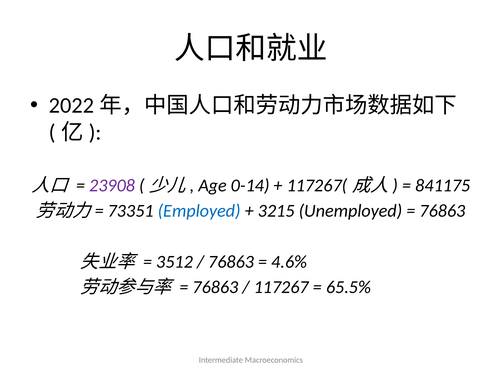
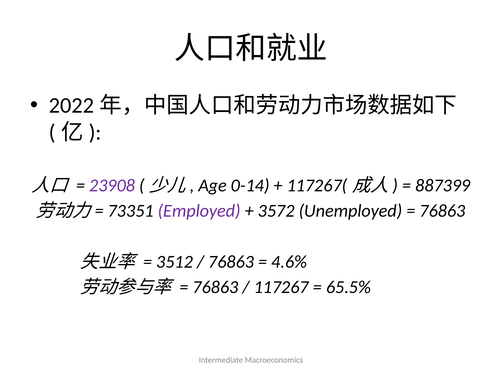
841175: 841175 -> 887399
Employed colour: blue -> purple
3215: 3215 -> 3572
